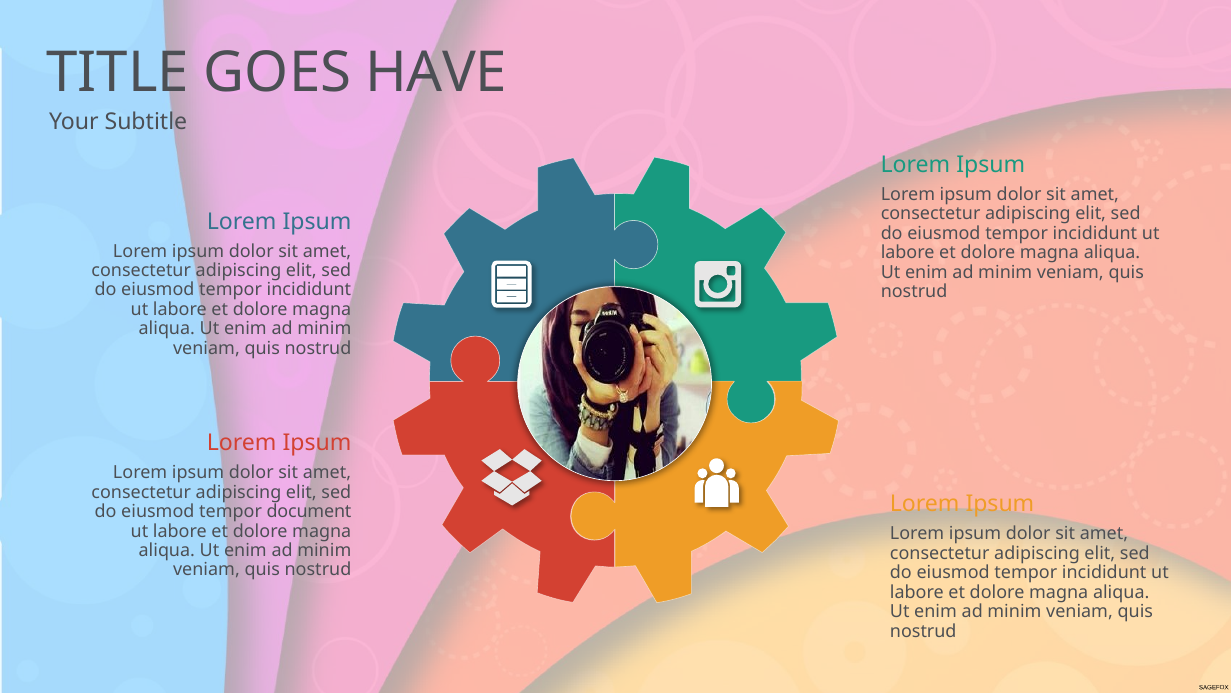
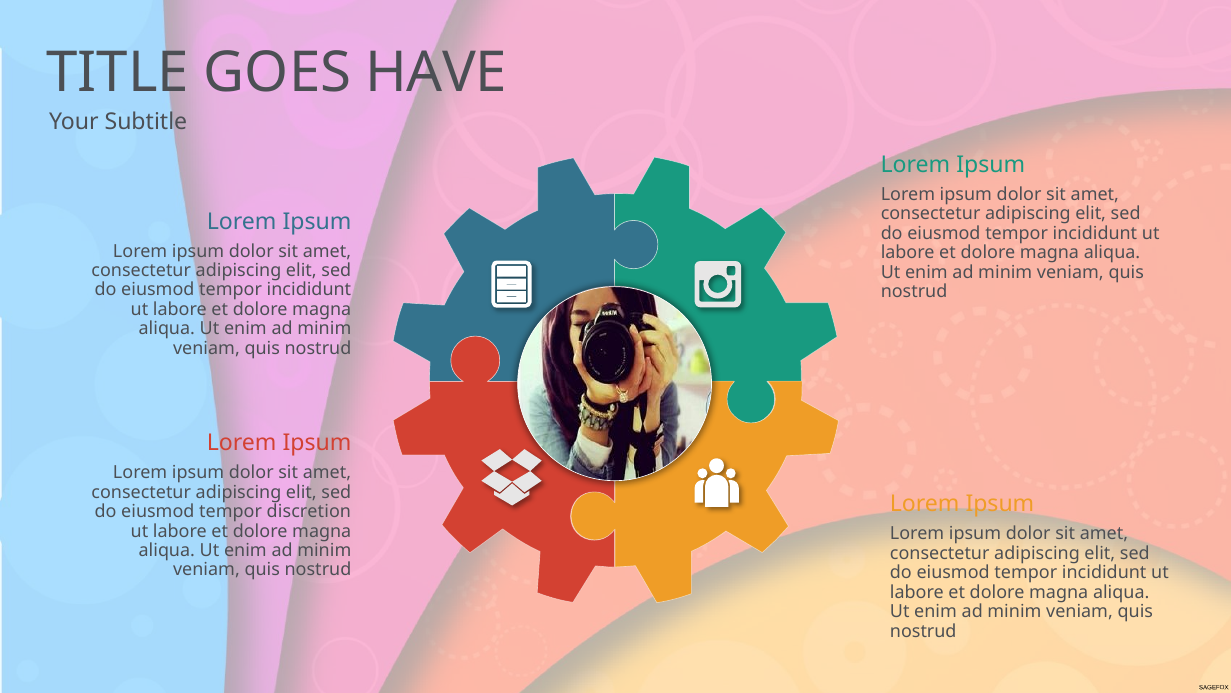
document: document -> discretion
